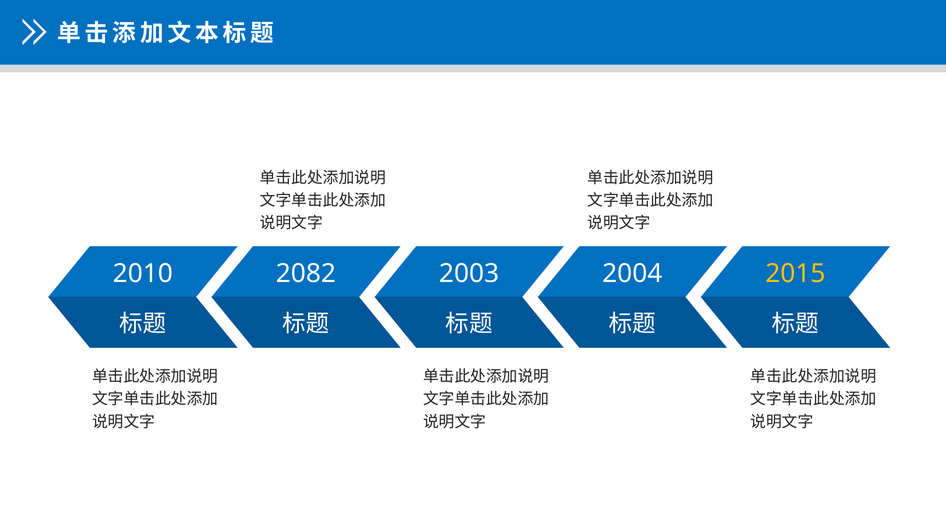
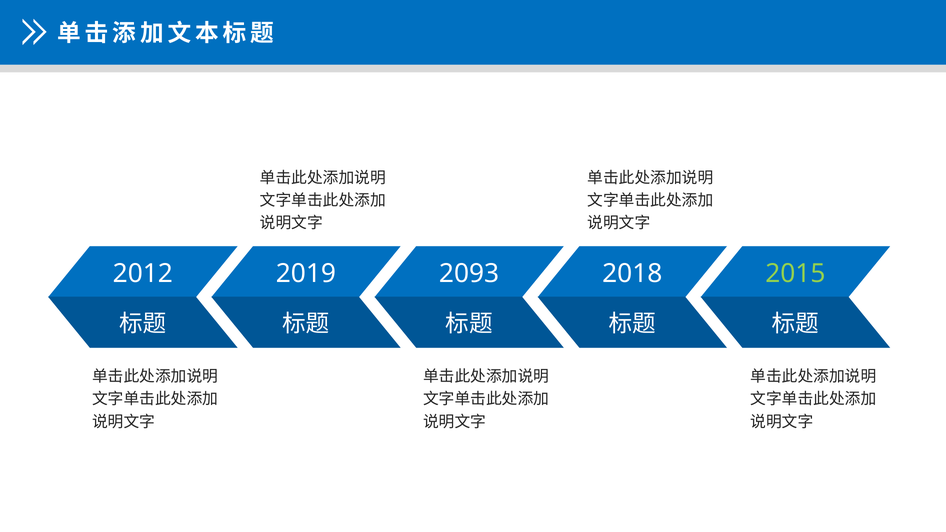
2010: 2010 -> 2012
2082: 2082 -> 2019
2003: 2003 -> 2093
2004: 2004 -> 2018
2015 colour: yellow -> light green
